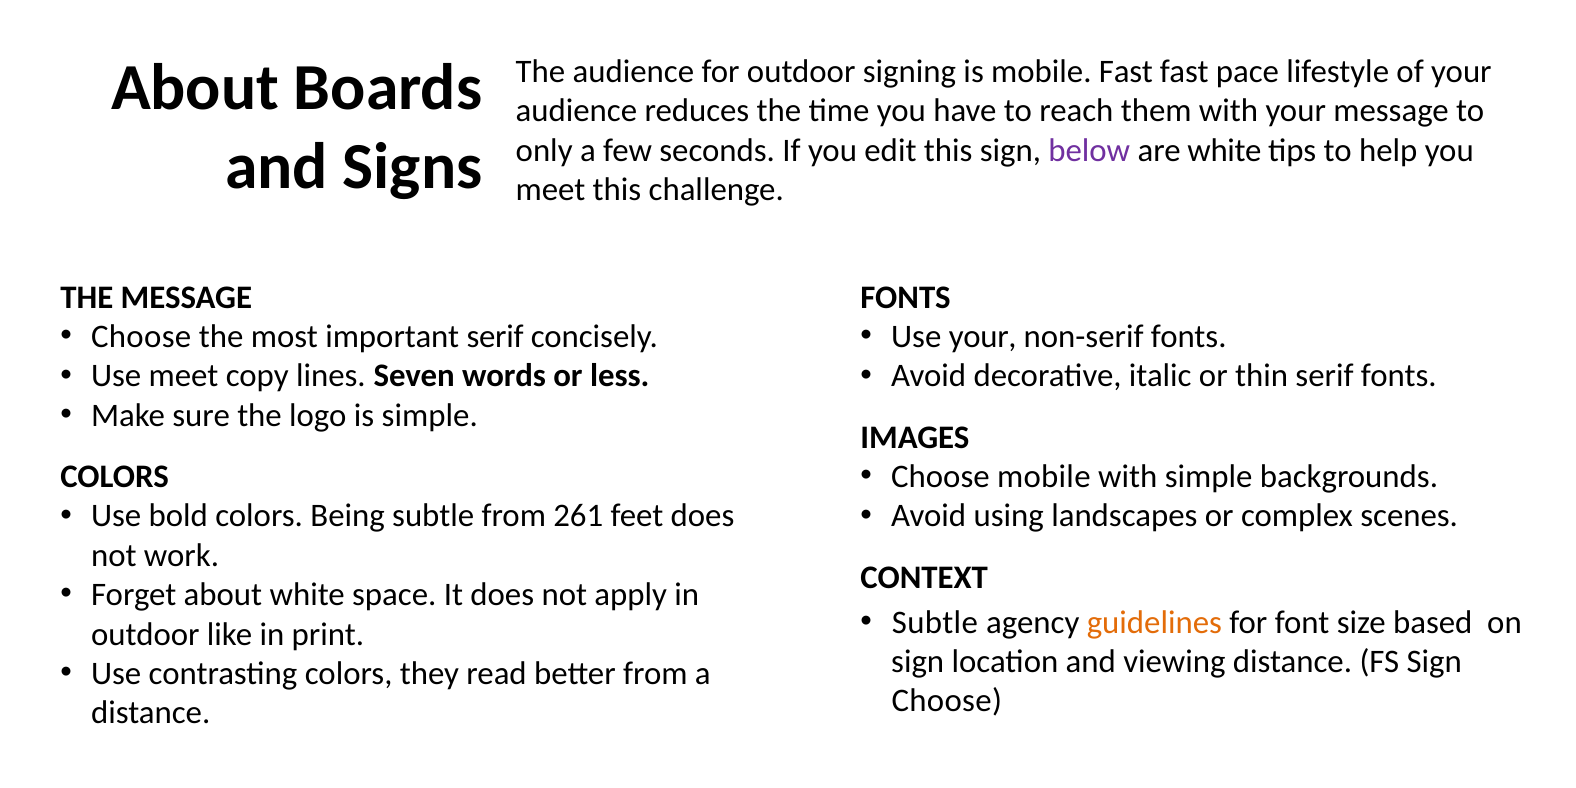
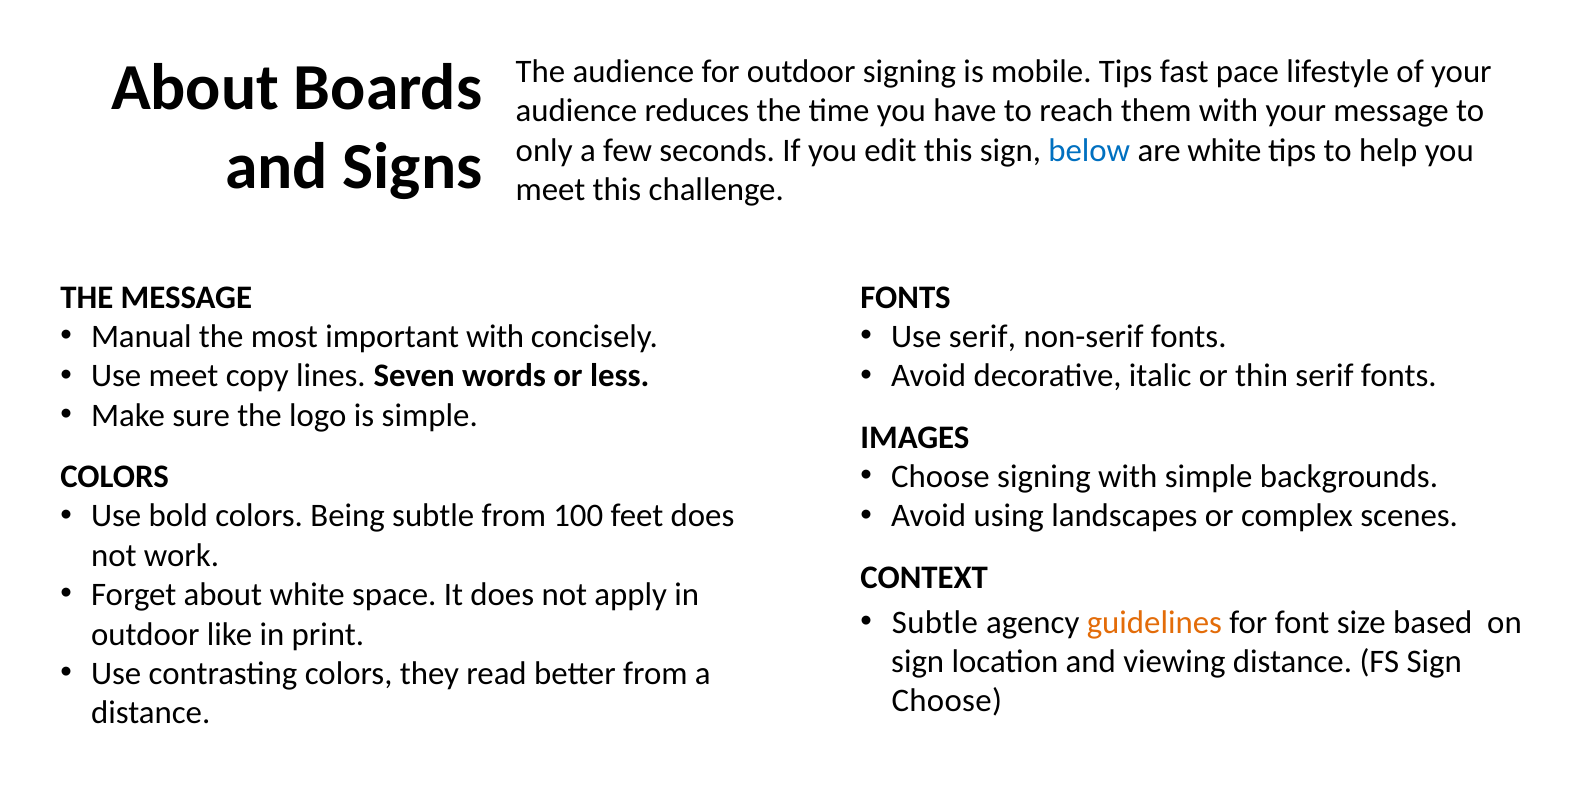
mobile Fast: Fast -> Tips
below colour: purple -> blue
Choose at (141, 337): Choose -> Manual
important serif: serif -> with
Use your: your -> serif
Choose mobile: mobile -> signing
261: 261 -> 100
